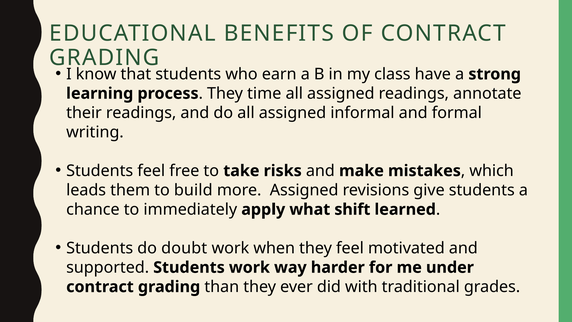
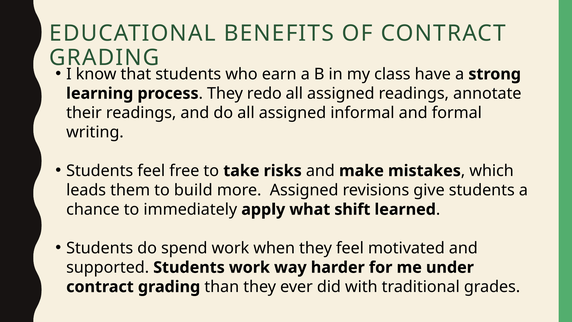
time: time -> redo
doubt: doubt -> spend
